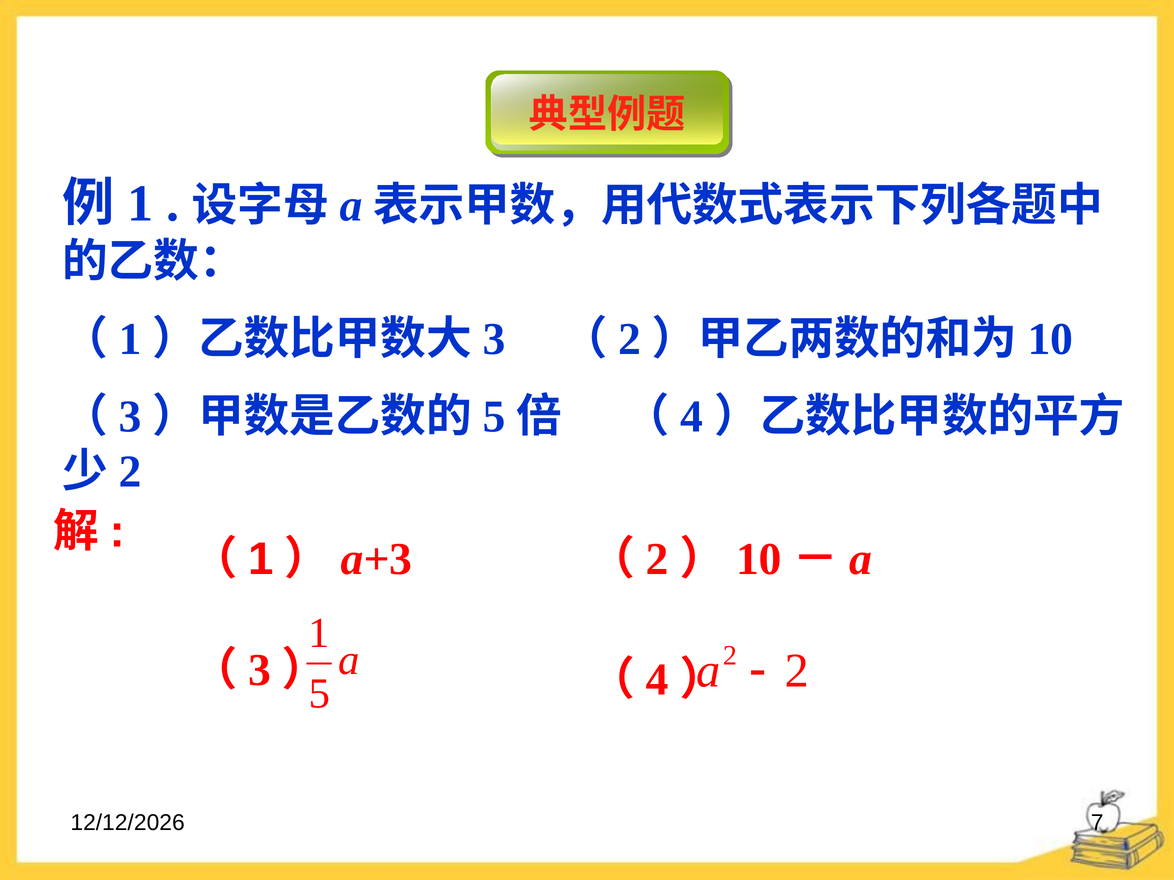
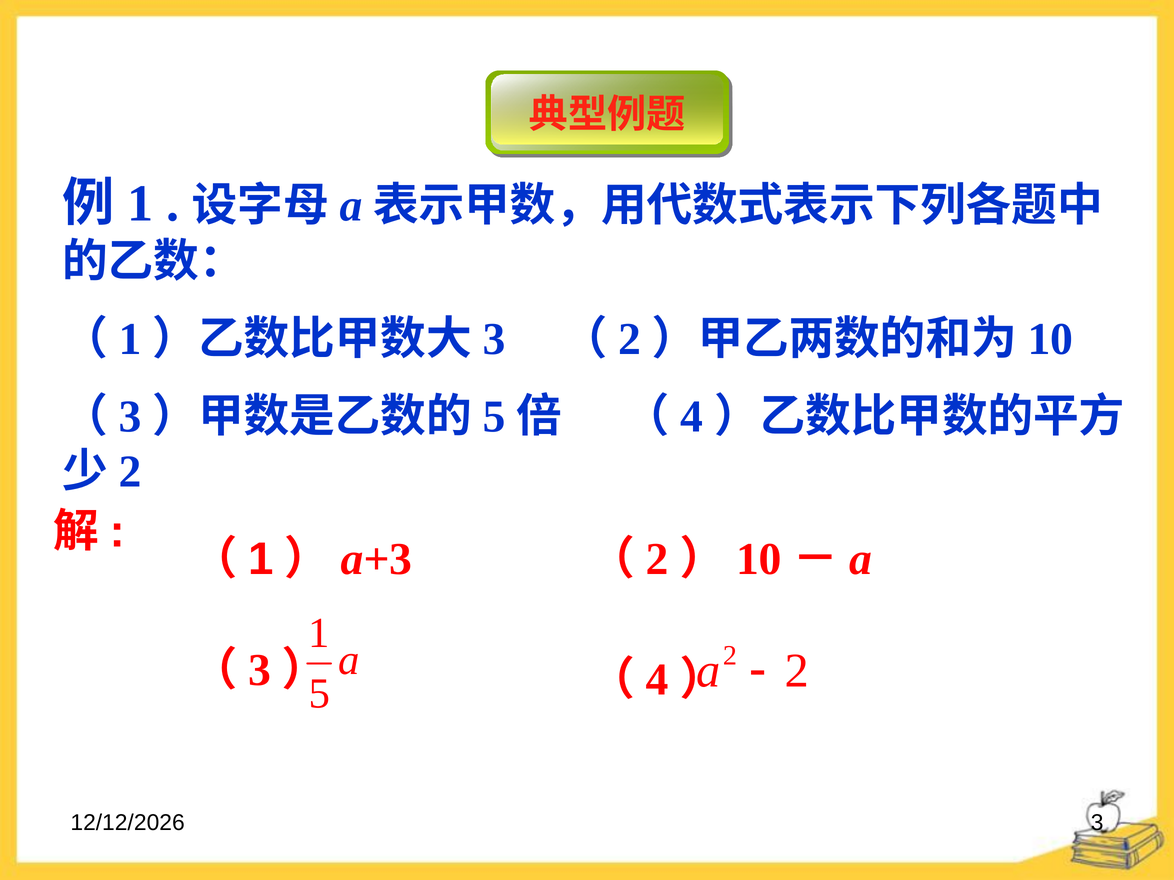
7 at (1097, 823): 7 -> 3
